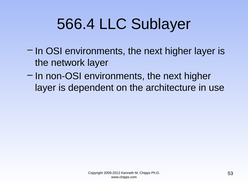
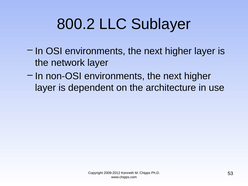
566.4: 566.4 -> 800.2
